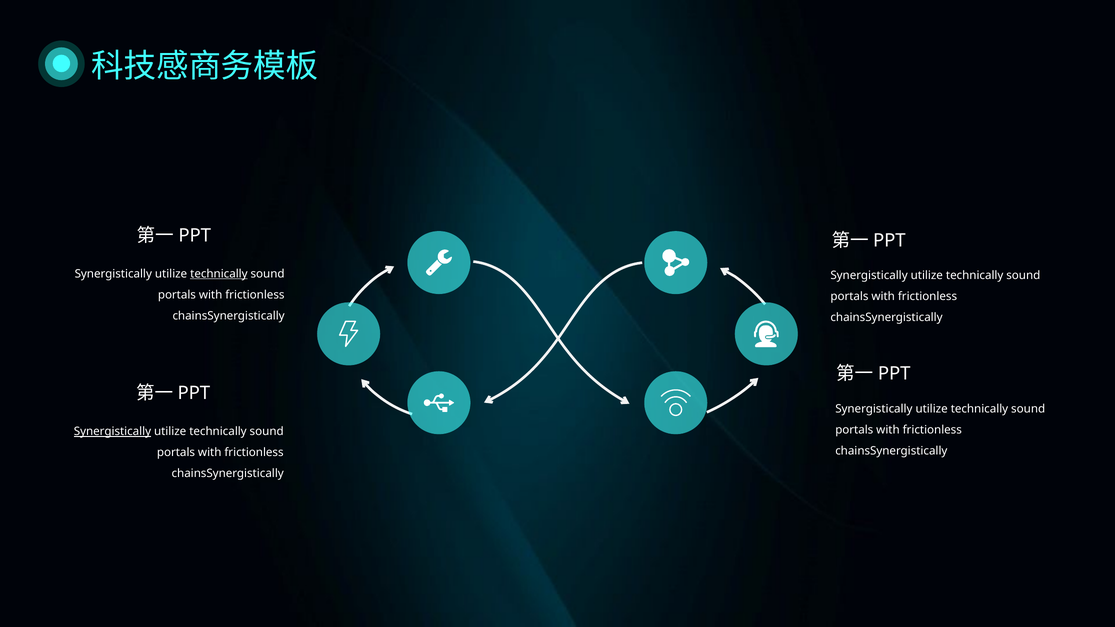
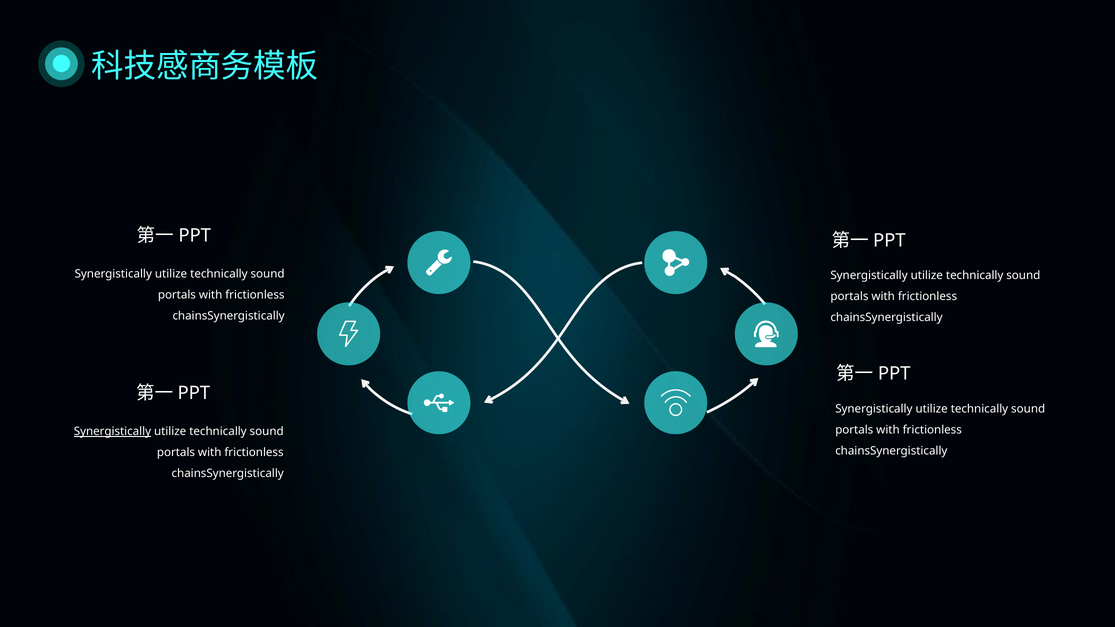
technically at (219, 274) underline: present -> none
